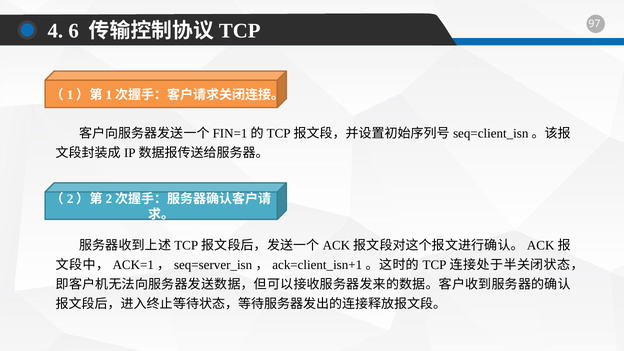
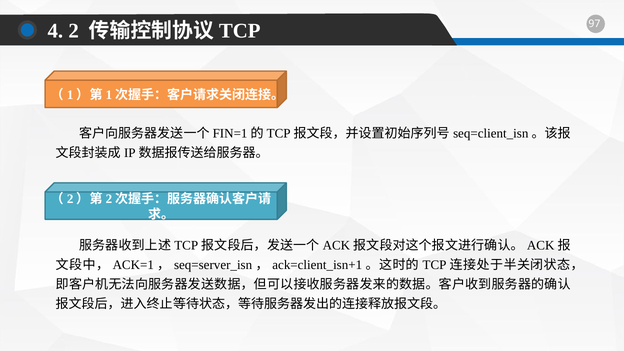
6: 6 -> 2
